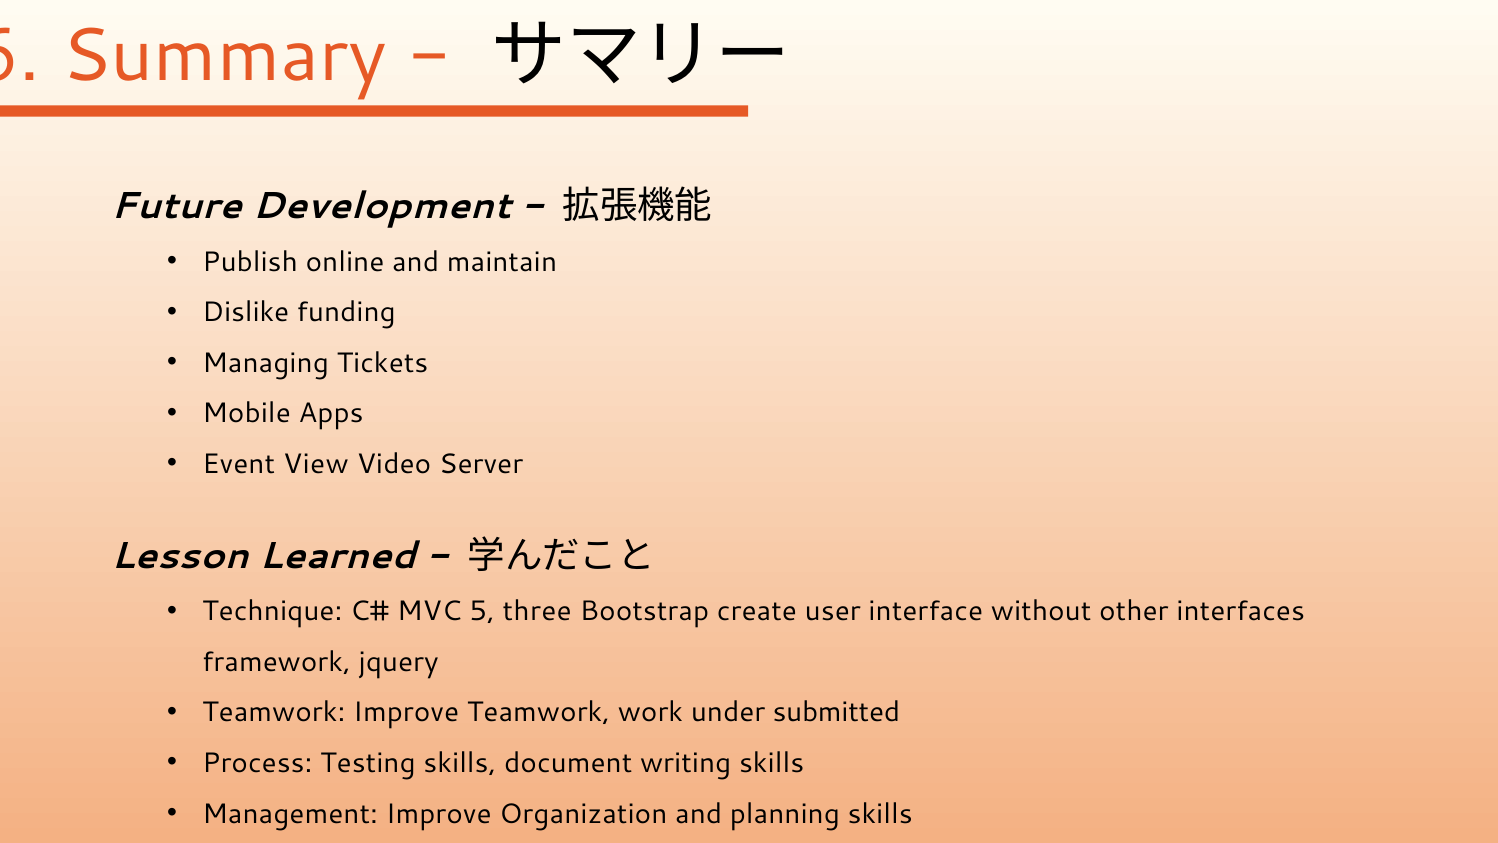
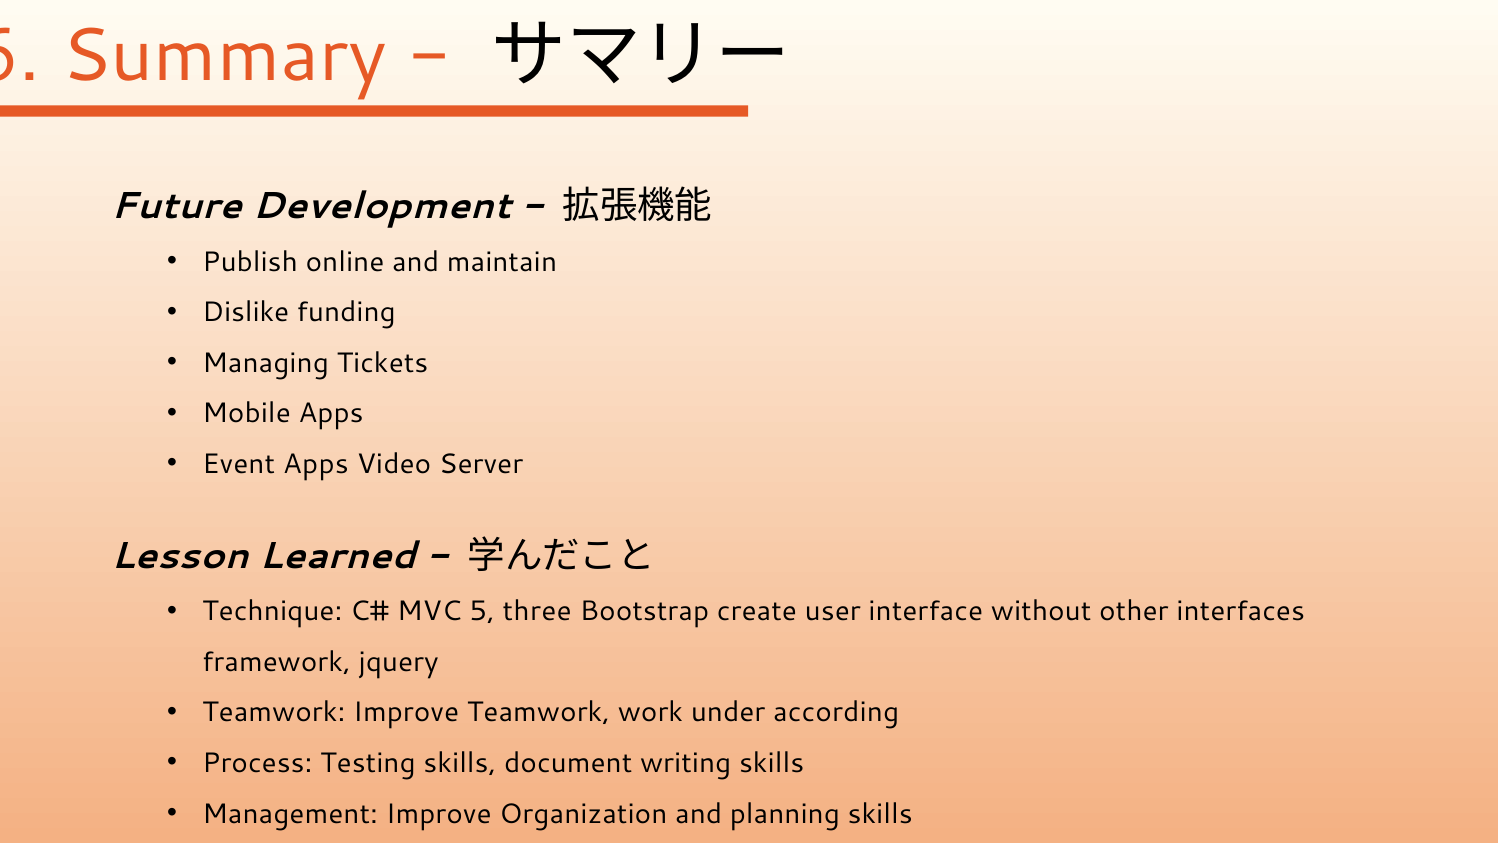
Event View: View -> Apps
submitted: submitted -> according
